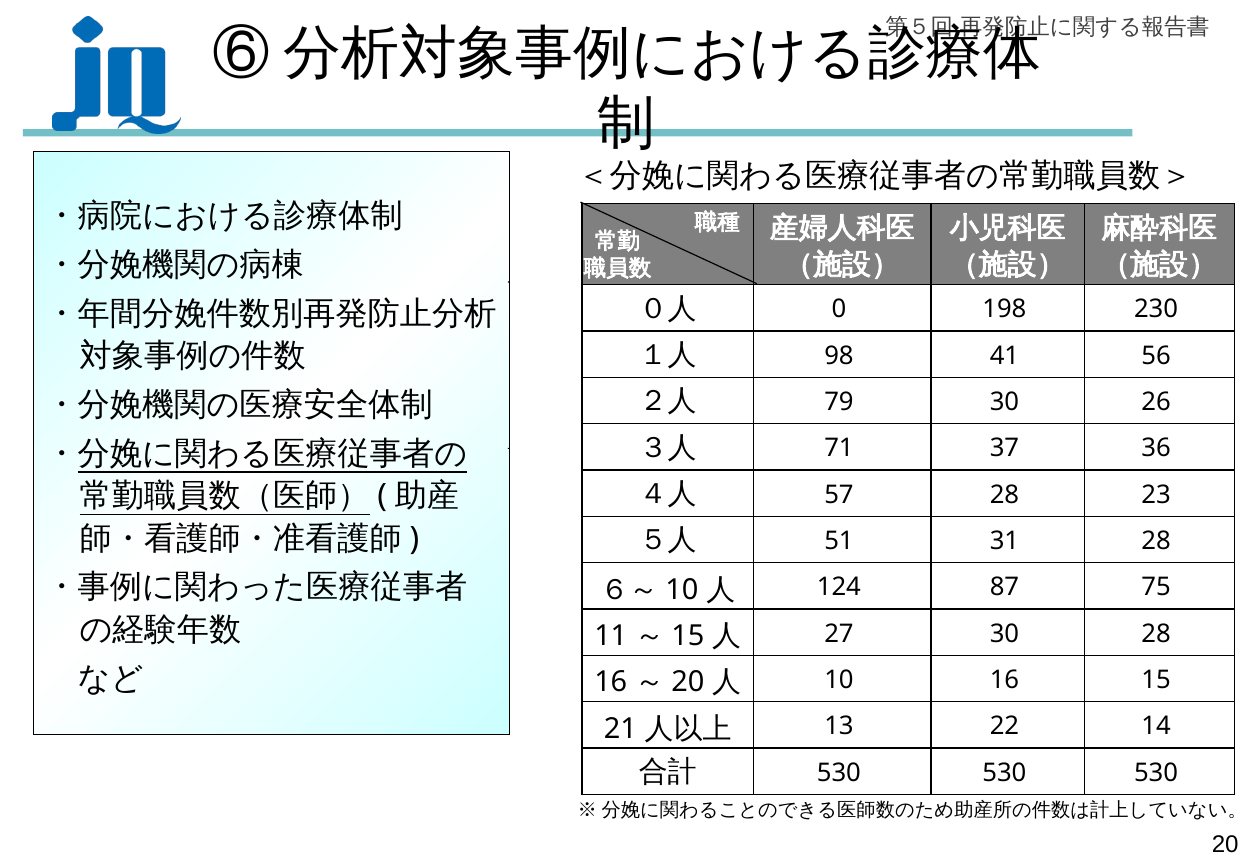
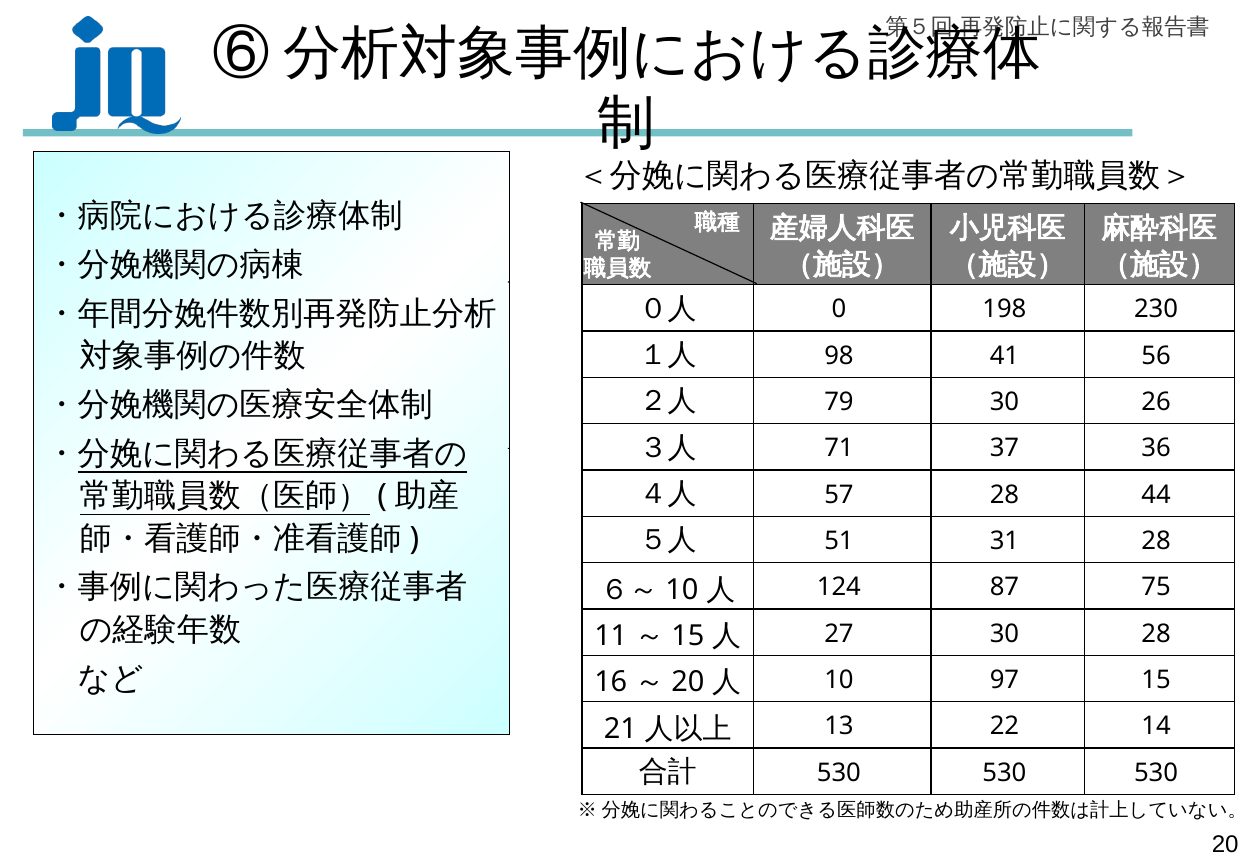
23: 23 -> 44
10 16: 16 -> 97
